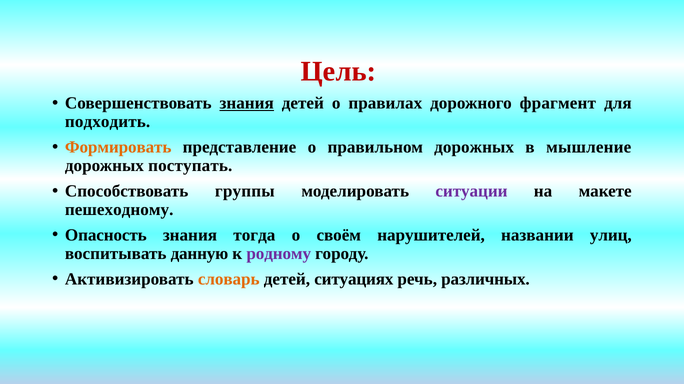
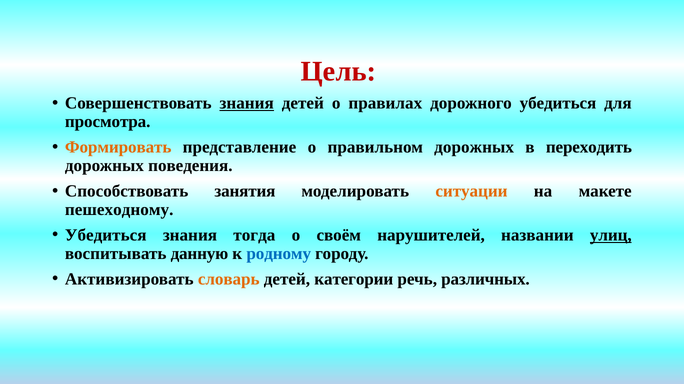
дорожного фрагмент: фрагмент -> убедиться
подходить: подходить -> просмотра
мышление: мышление -> переходить
поступать: поступать -> поведения
группы: группы -> занятия
ситуации colour: purple -> orange
Опасность at (106, 235): Опасность -> Убедиться
улиц underline: none -> present
родному colour: purple -> blue
ситуациях: ситуациях -> категории
